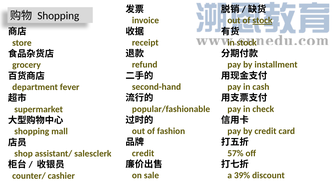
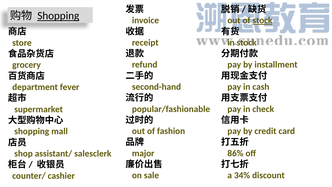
Shopping at (58, 16) underline: none -> present
credit at (143, 153): credit -> major
57%: 57% -> 86%
39%: 39% -> 34%
